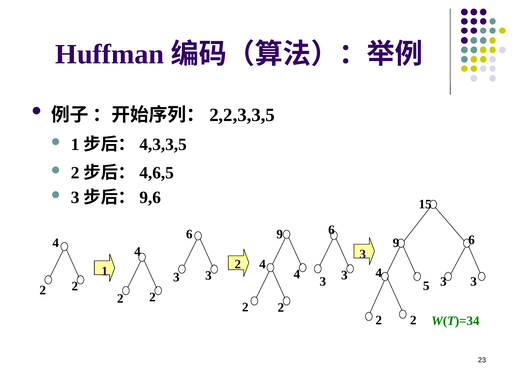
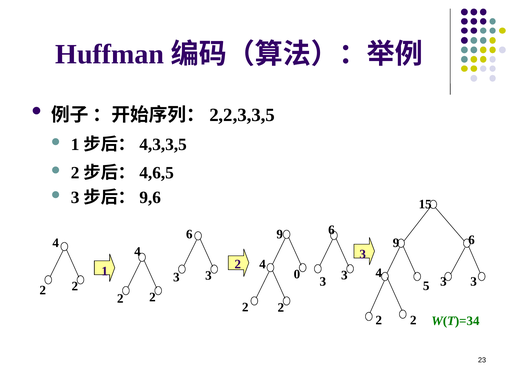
3 4: 4 -> 0
